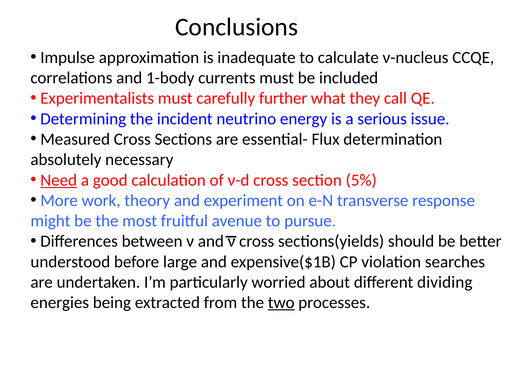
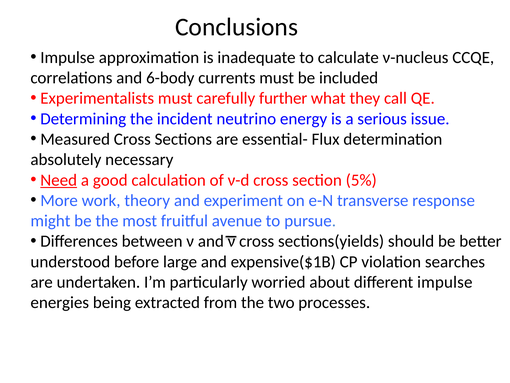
1-body: 1-body -> 6-body
different dividing: dividing -> impulse
two underline: present -> none
